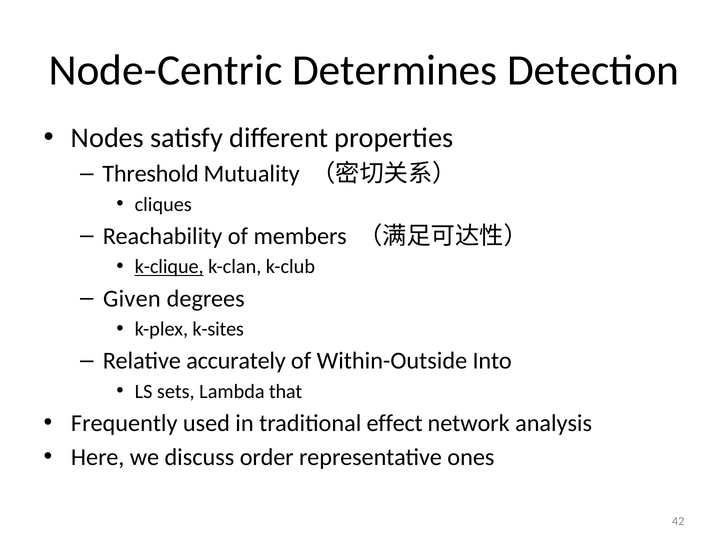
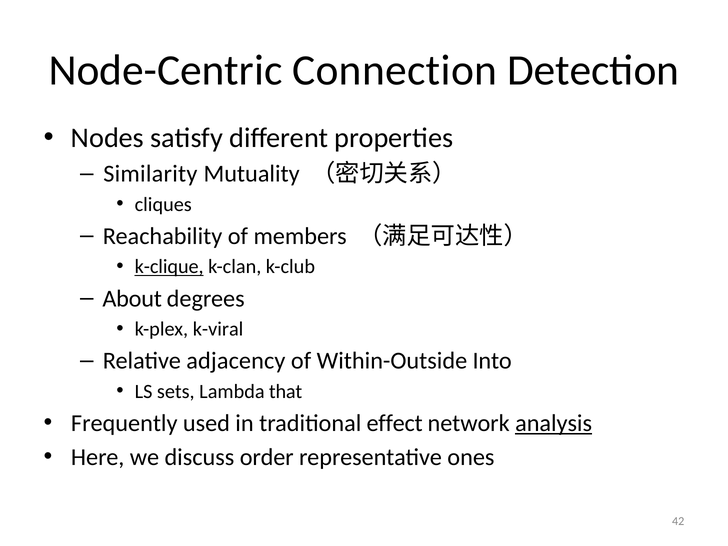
Determines: Determines -> Connection
Threshold: Threshold -> Similarity
Given: Given -> About
k-sites: k-sites -> k-viral
accurately: accurately -> adjacency
analysis underline: none -> present
